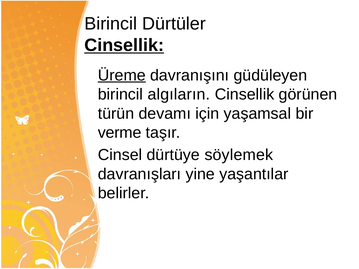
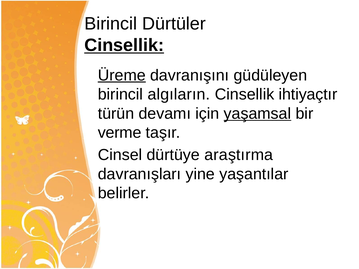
görünen: görünen -> ihtiyaçtır
yaşamsal underline: none -> present
söylemek: söylemek -> araştırma
